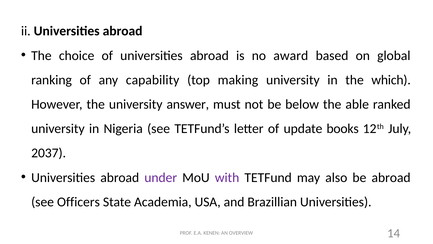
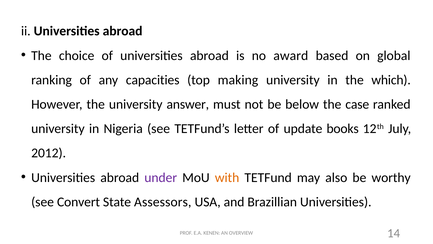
capability: capability -> capacities
able: able -> case
2037: 2037 -> 2012
with colour: purple -> orange
be abroad: abroad -> worthy
Officers: Officers -> Convert
Academia: Academia -> Assessors
